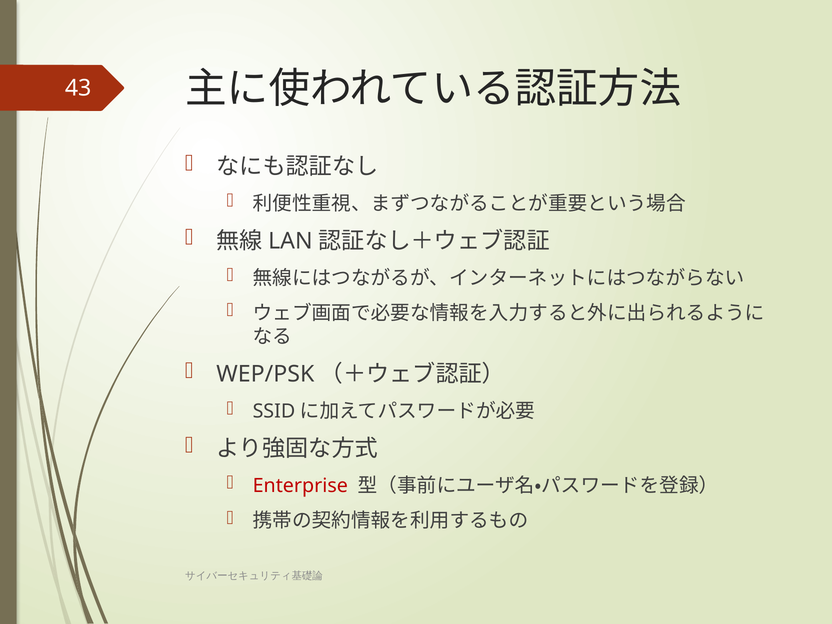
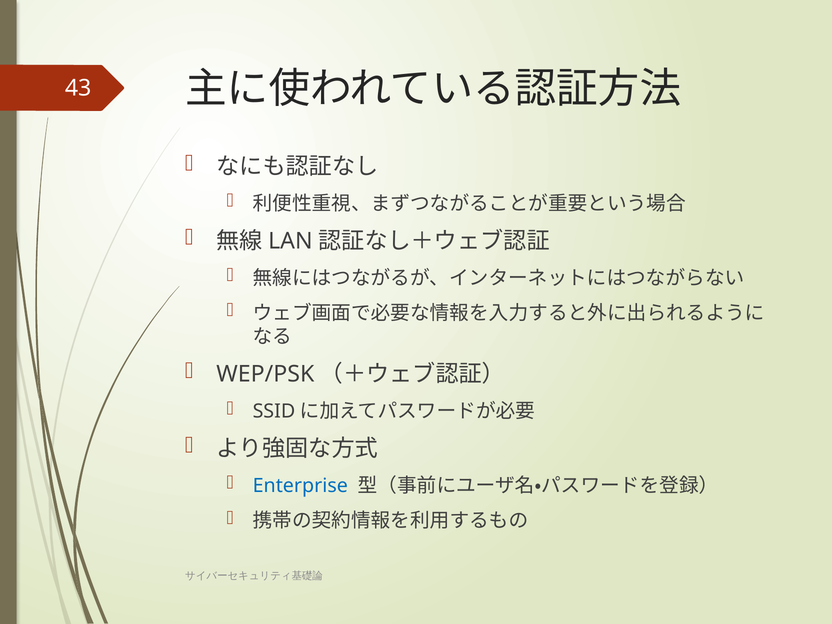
Enterprise colour: red -> blue
